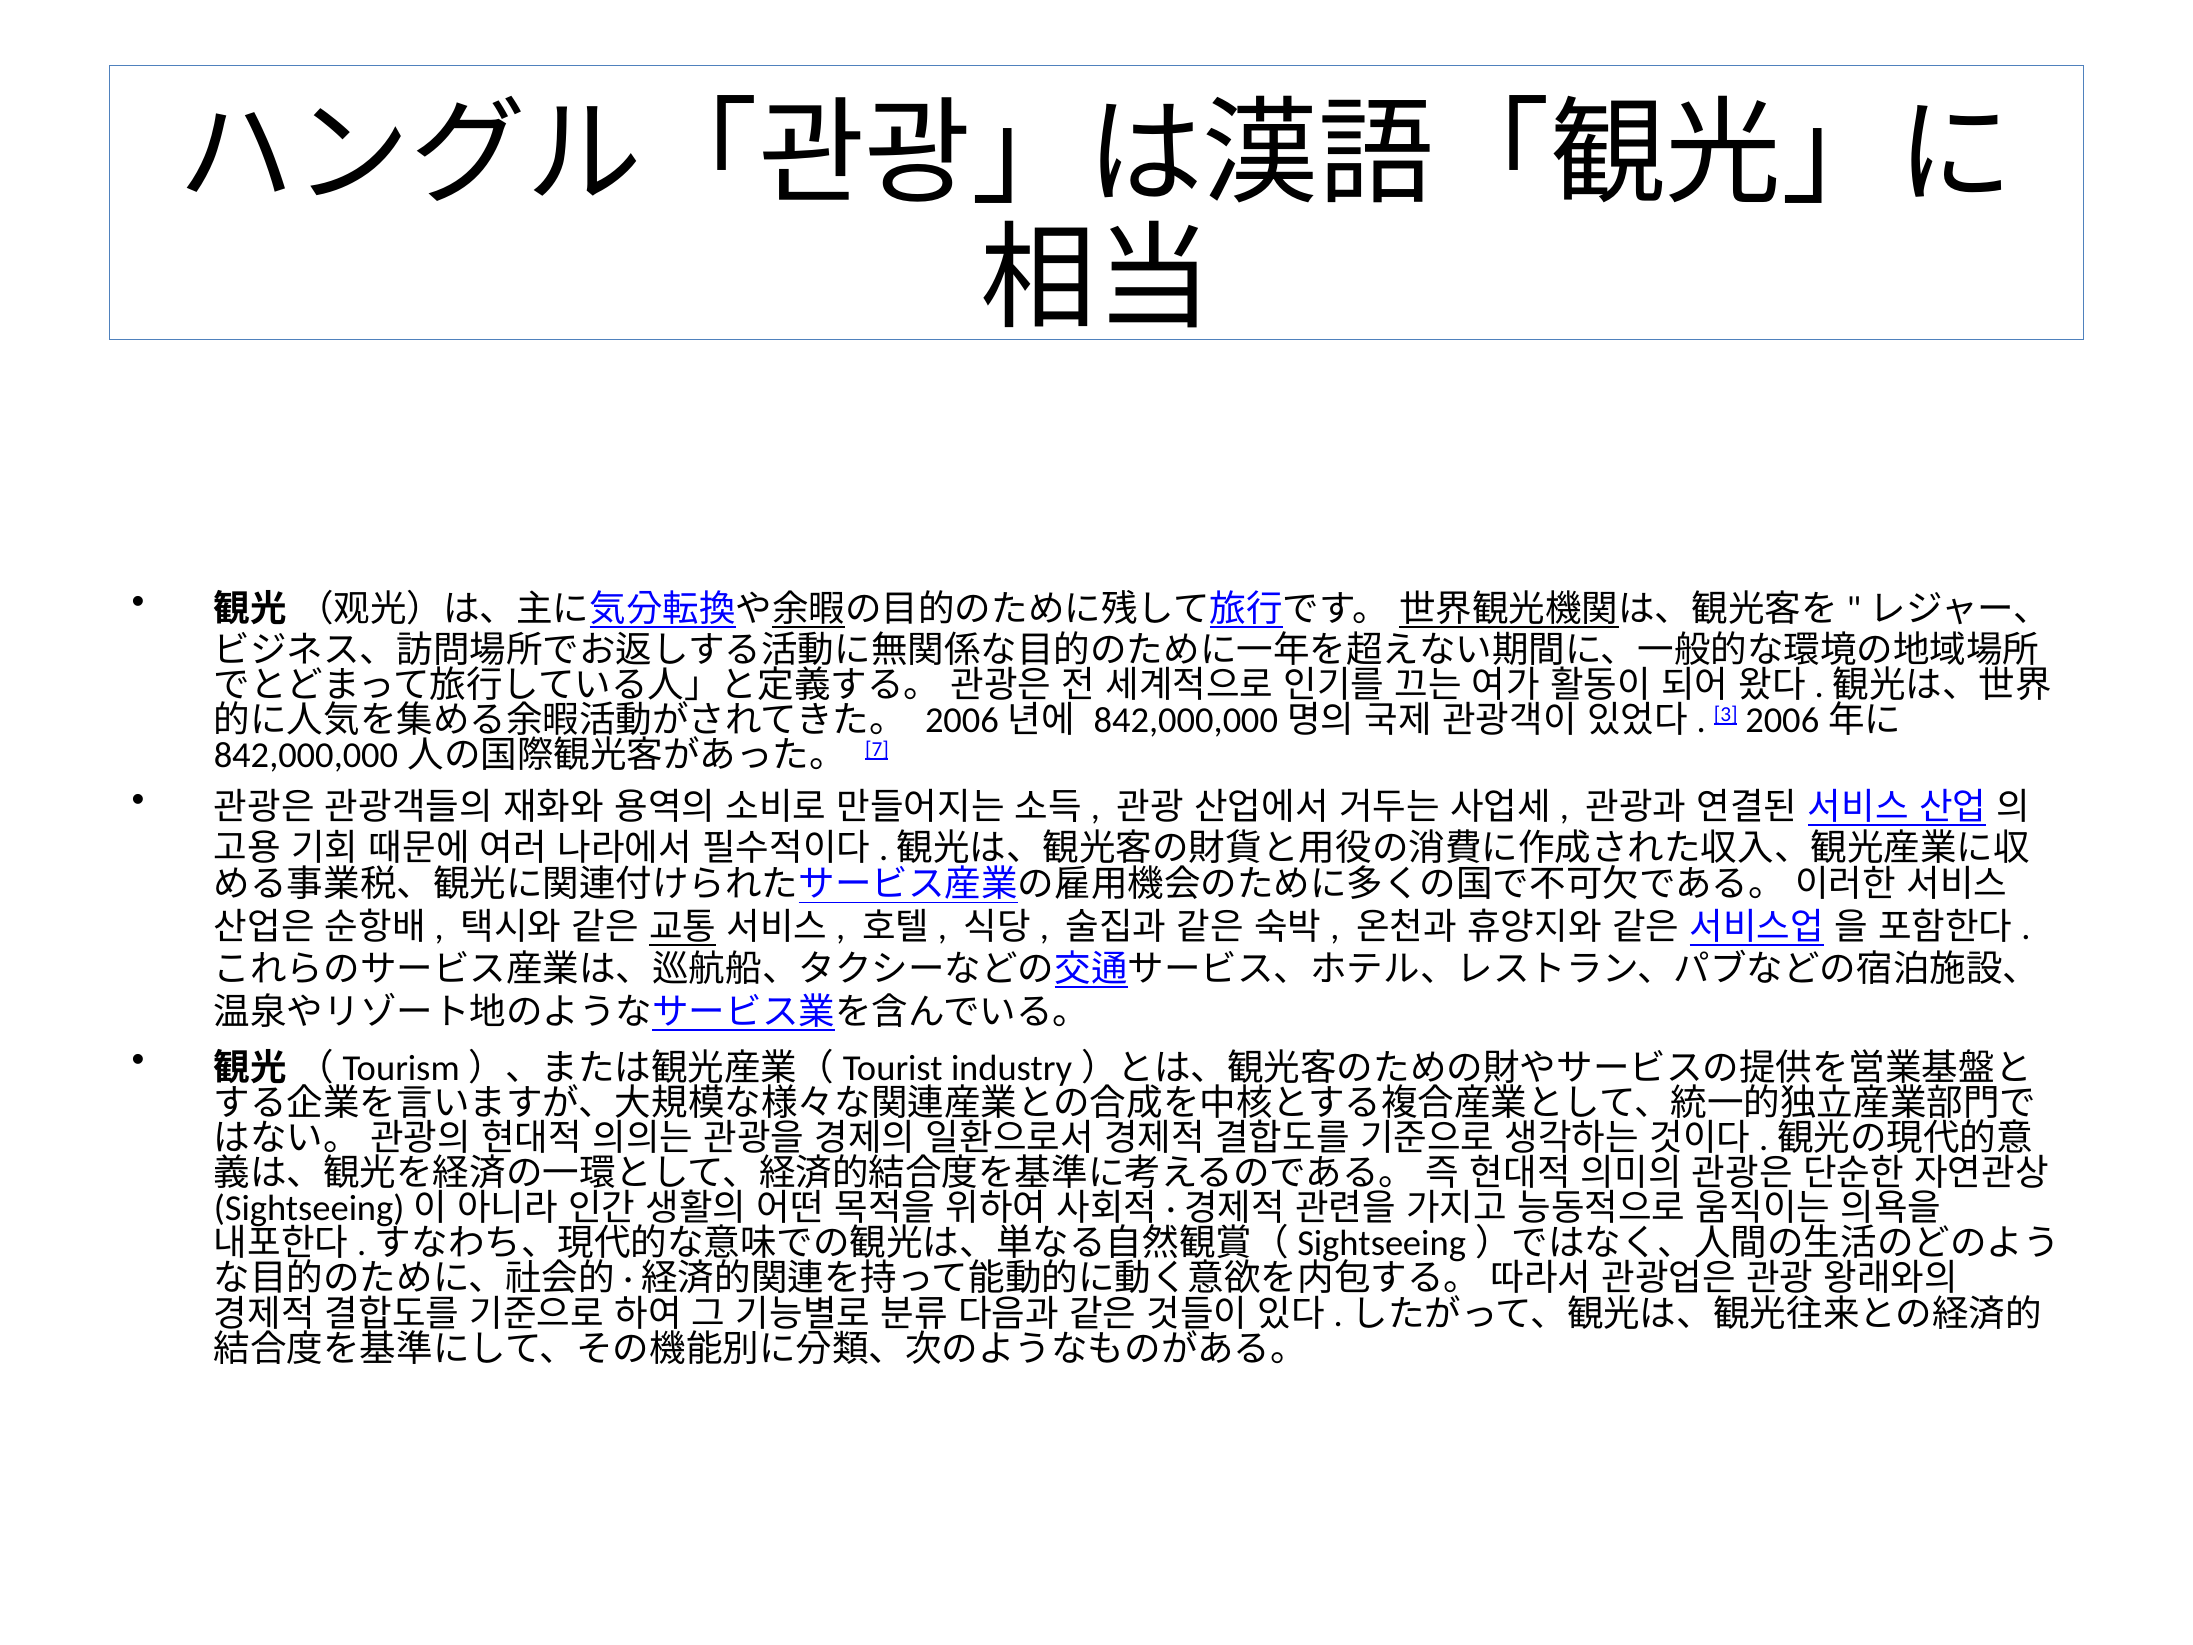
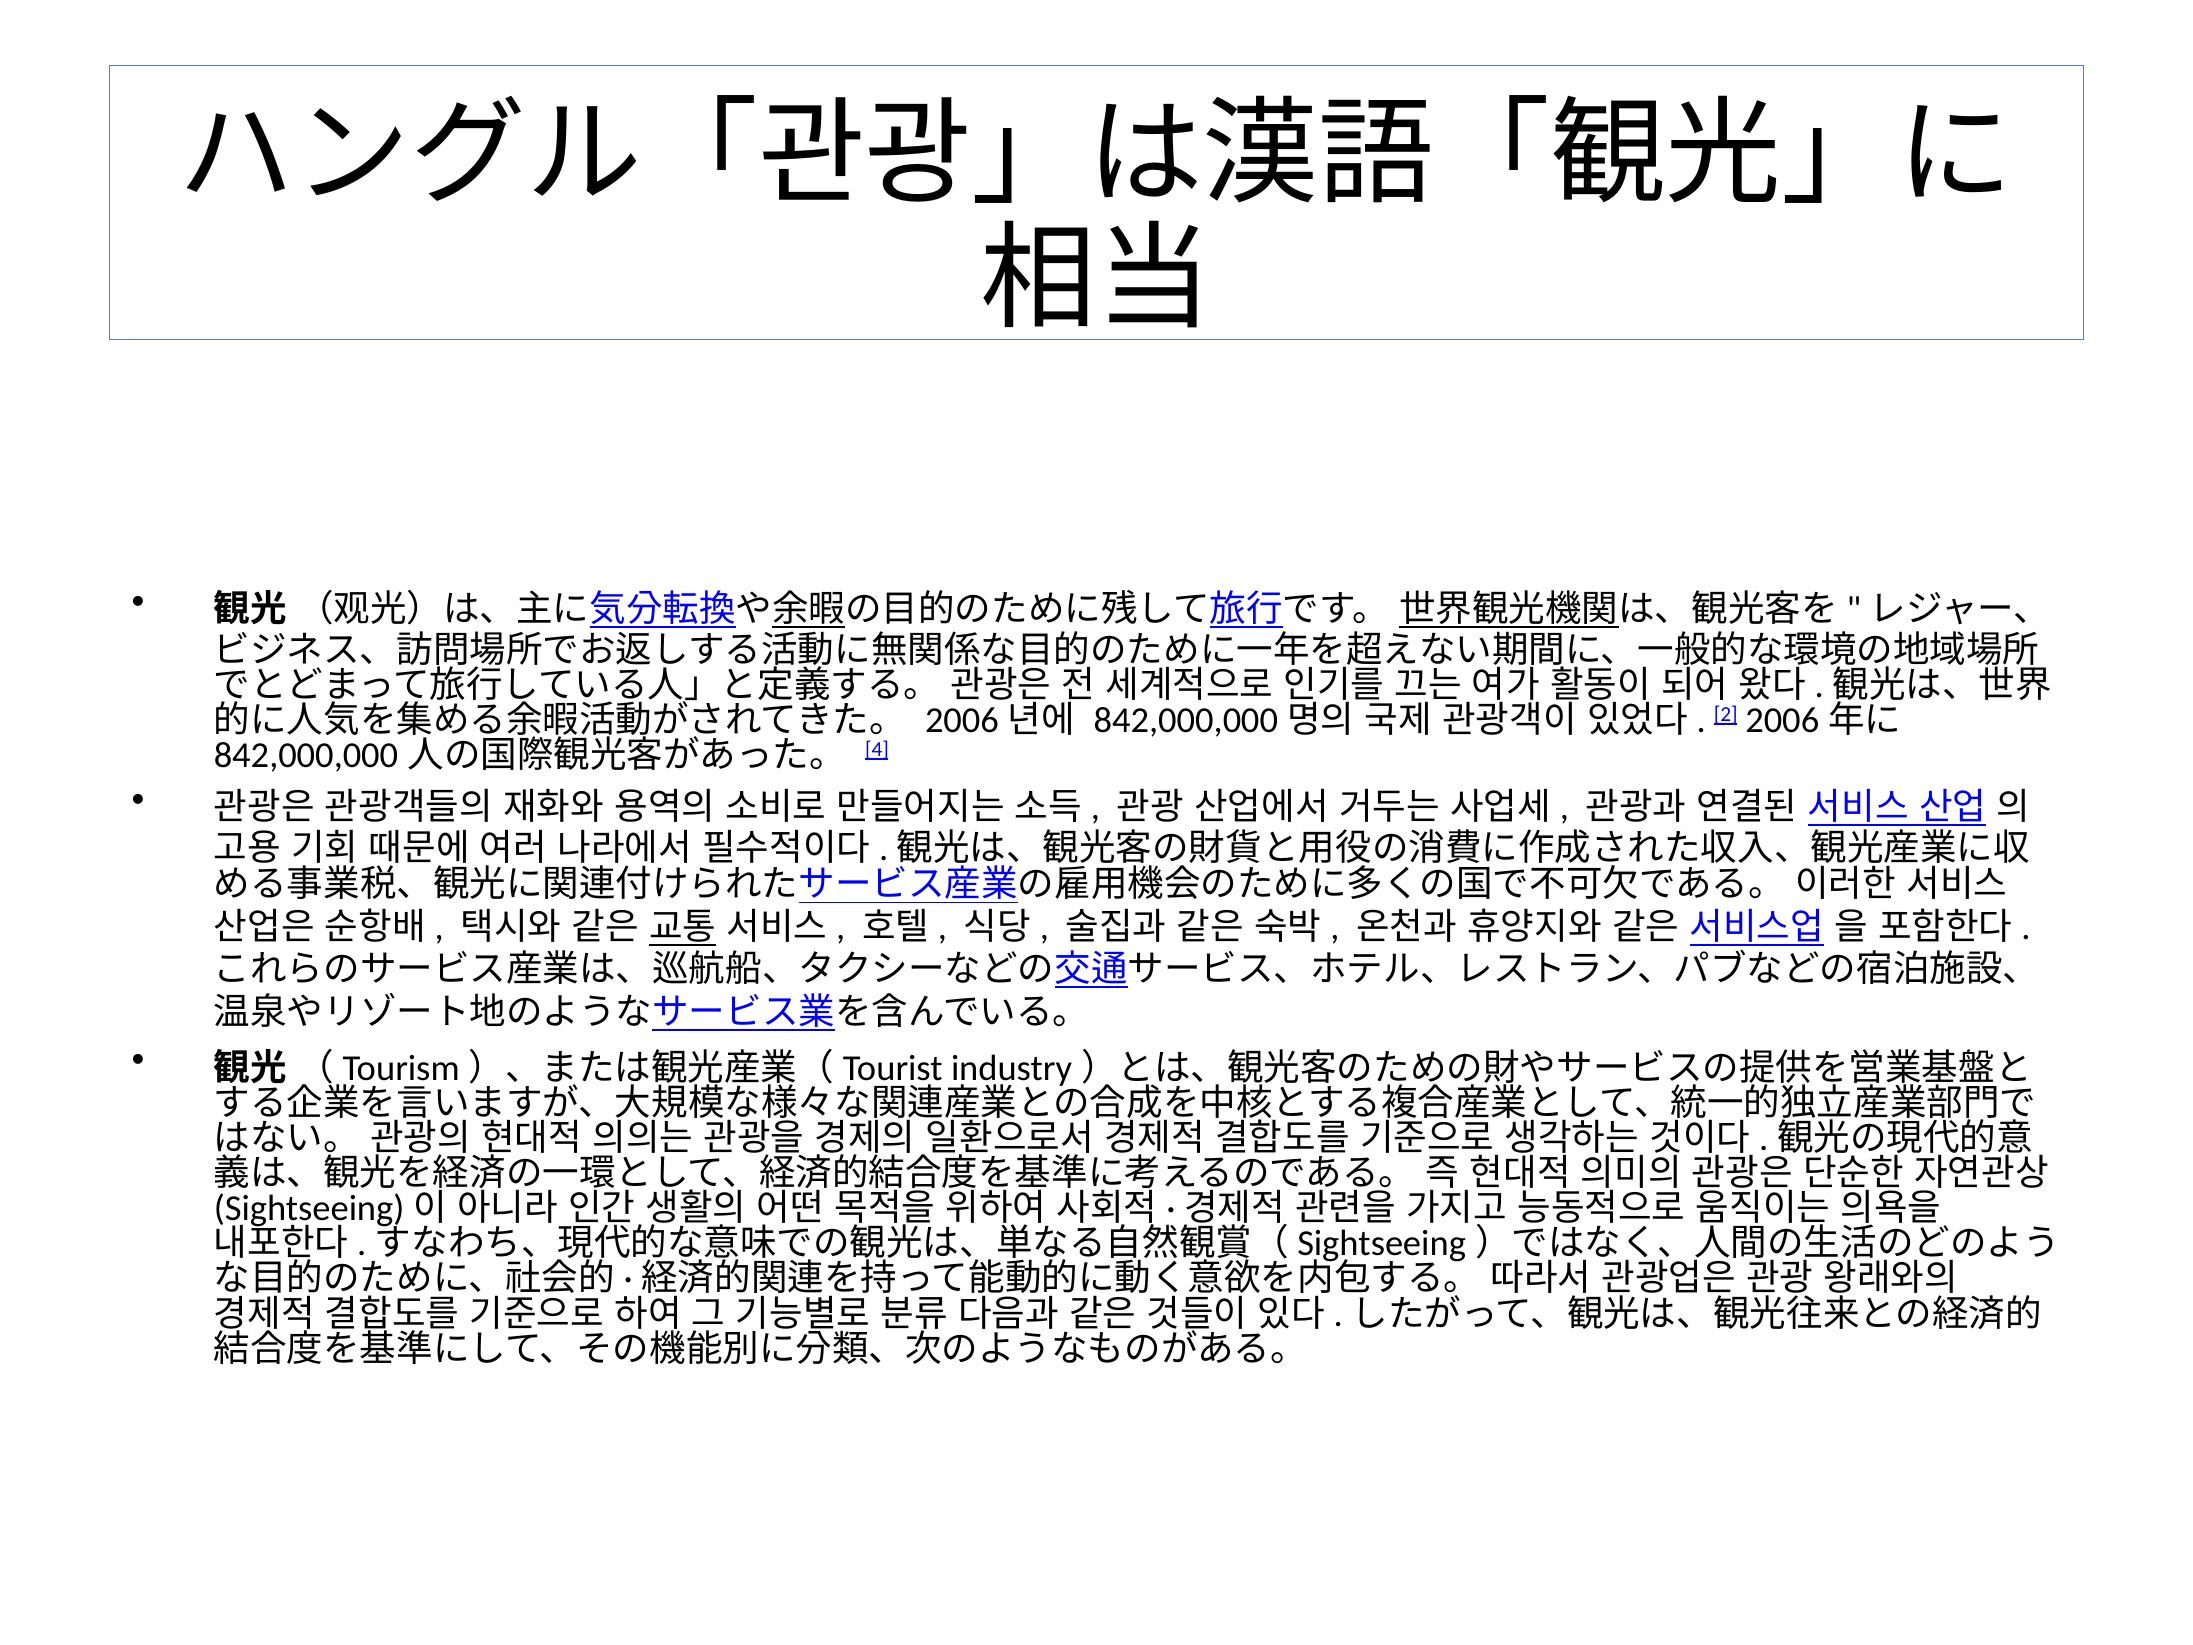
3: 3 -> 2
7: 7 -> 4
